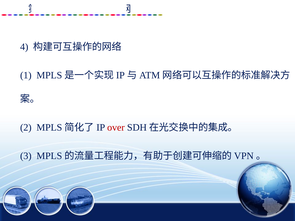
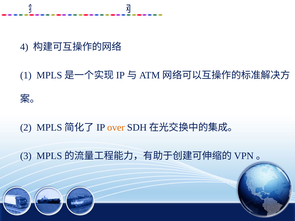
over colour: red -> orange
